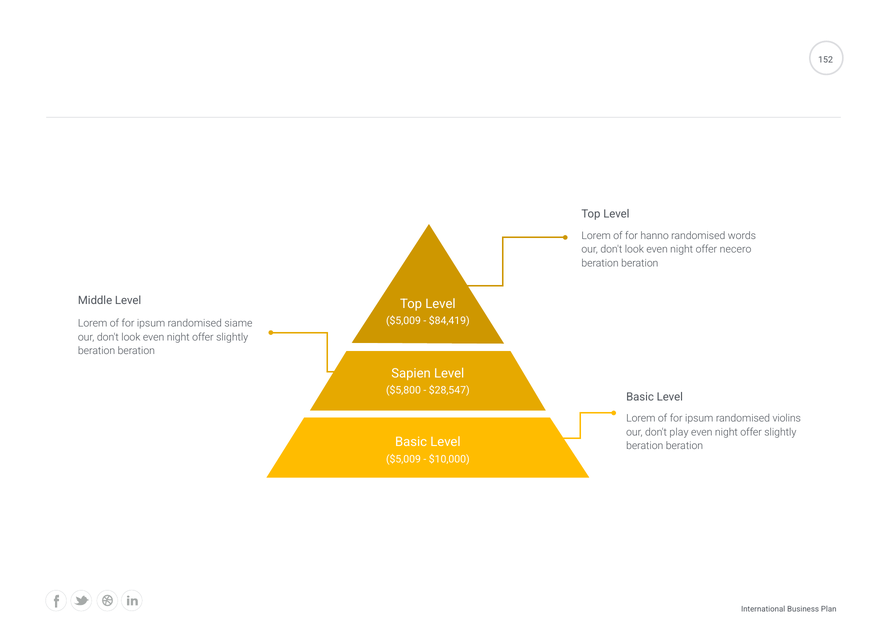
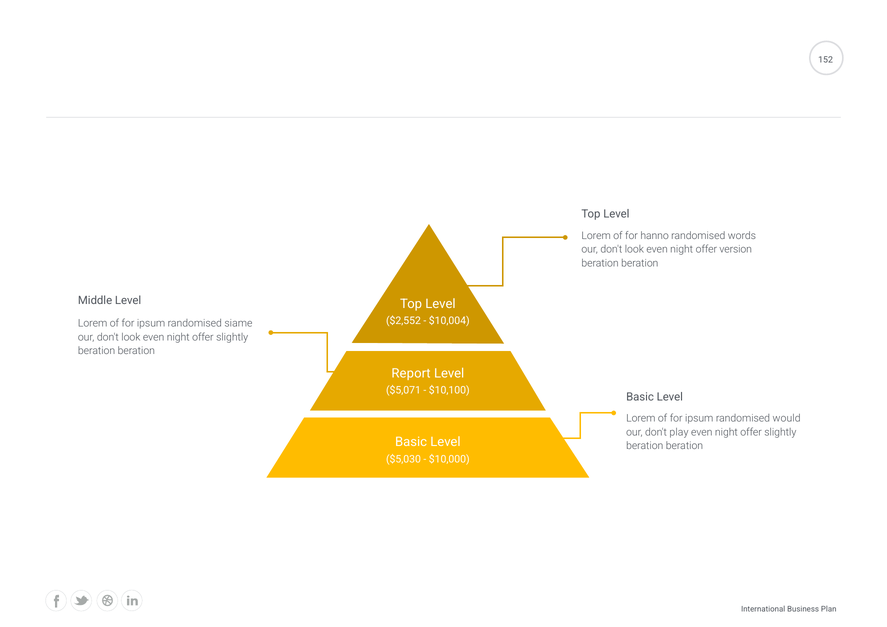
necero: necero -> version
$5,009 at (403, 321): $5,009 -> $2,552
$84,419: $84,419 -> $10,004
Sapien: Sapien -> Report
$5,800: $5,800 -> $5,071
$28,547: $28,547 -> $10,100
violins: violins -> would
$5,009 at (403, 459): $5,009 -> $5,030
